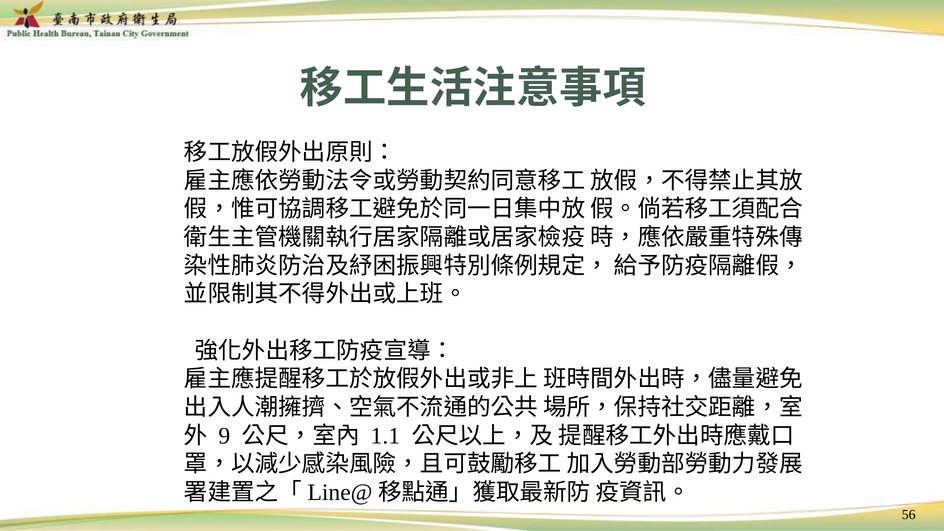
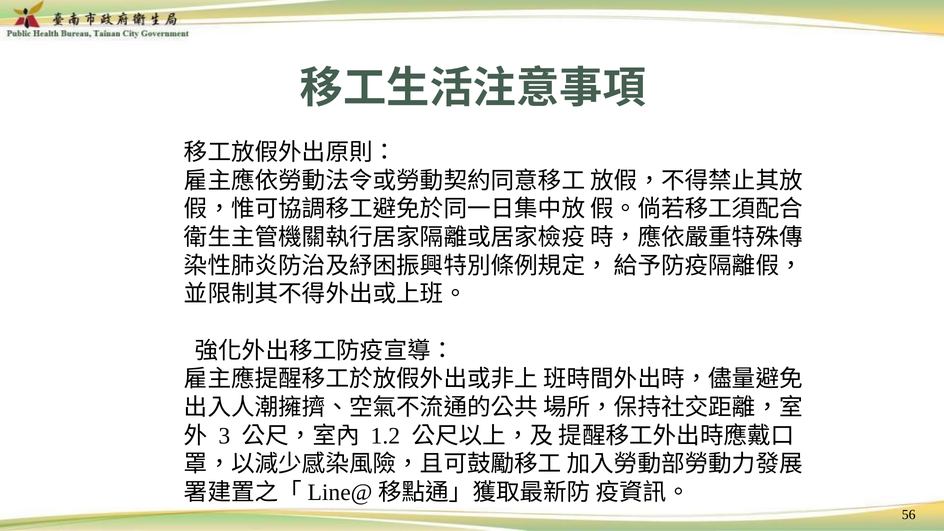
9: 9 -> 3
1.1: 1.1 -> 1.2
